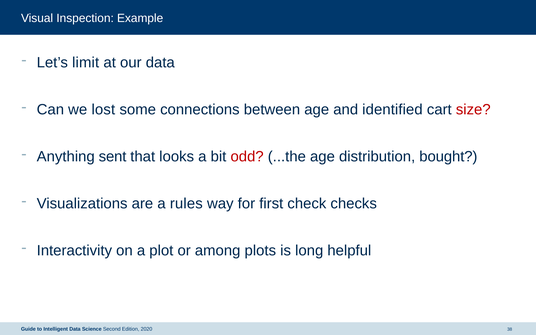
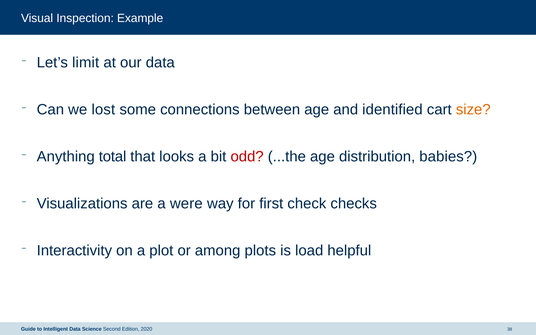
size colour: red -> orange
sent: sent -> total
bought: bought -> babies
rules: rules -> were
long: long -> load
